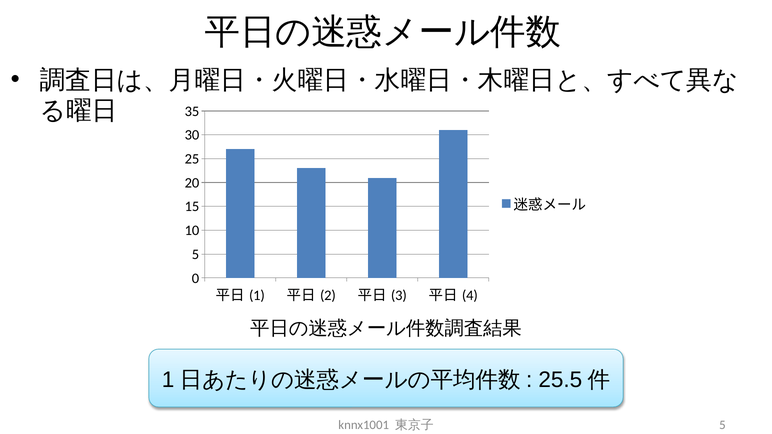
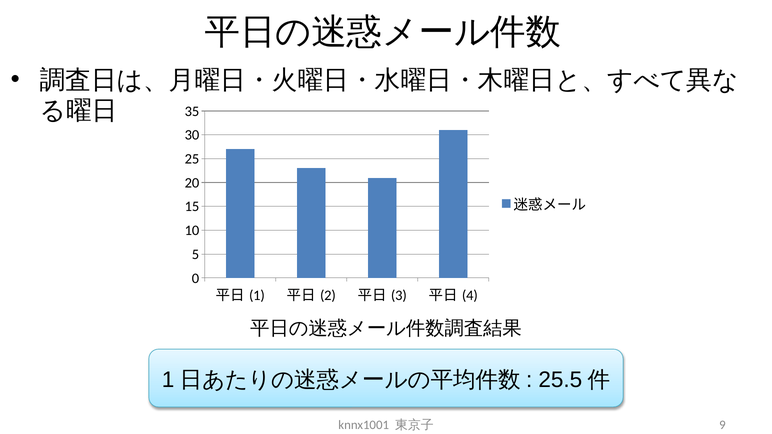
5 at (722, 425): 5 -> 9
